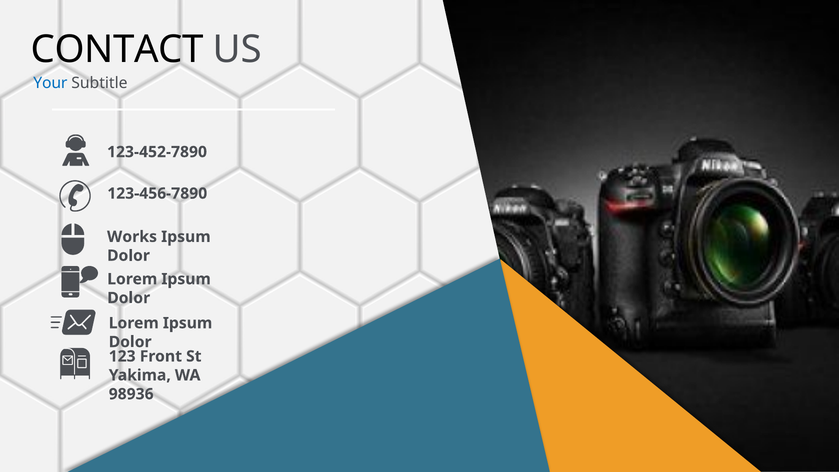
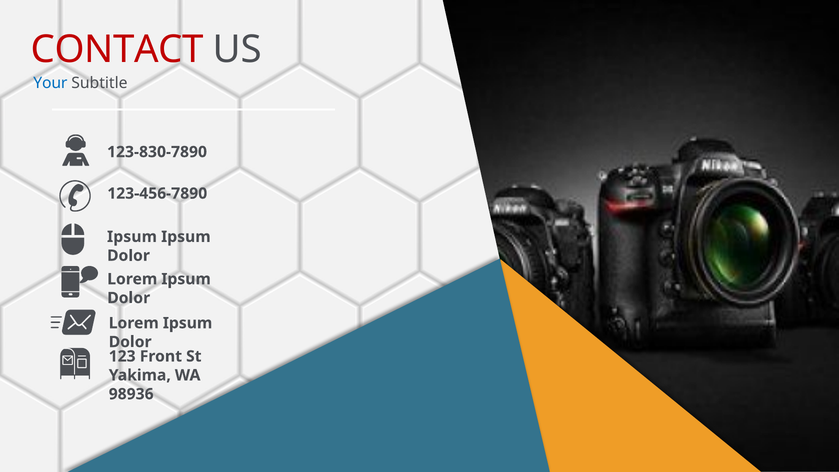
CONTACT colour: black -> red
123-452-7890: 123-452-7890 -> 123-830-7890
Works at (132, 237): Works -> Ipsum
